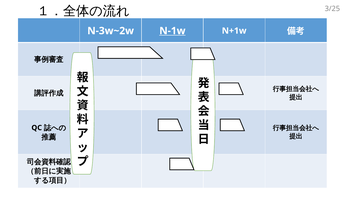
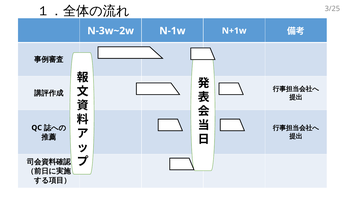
N-1w underline: present -> none
